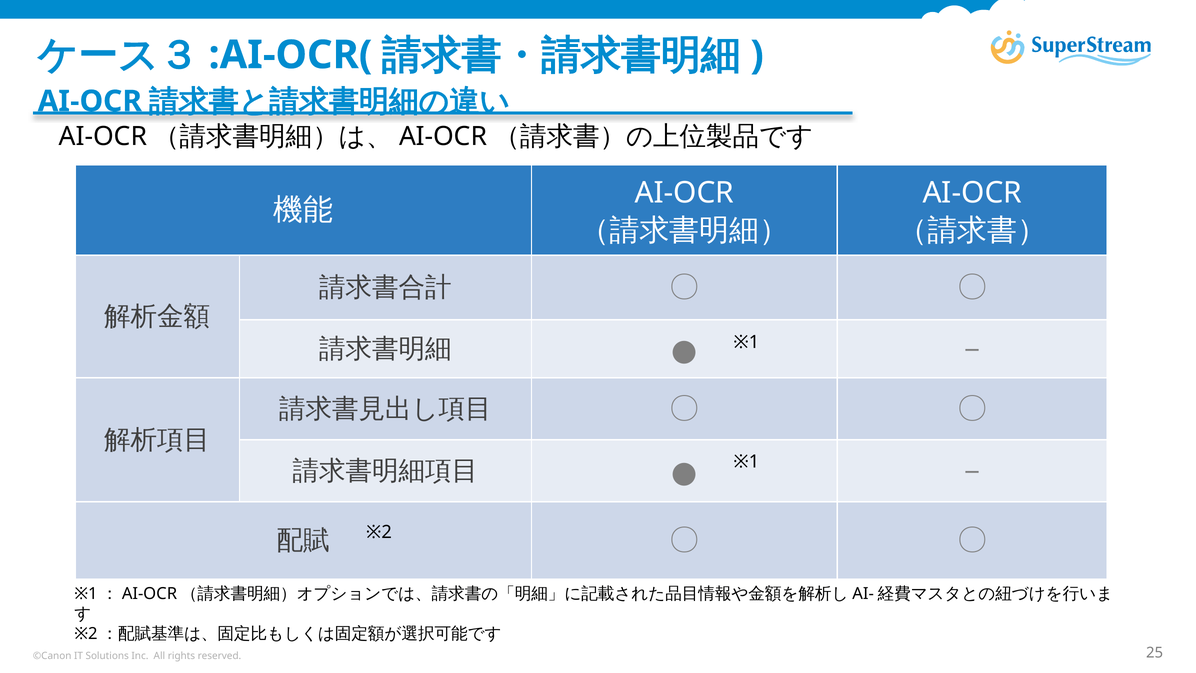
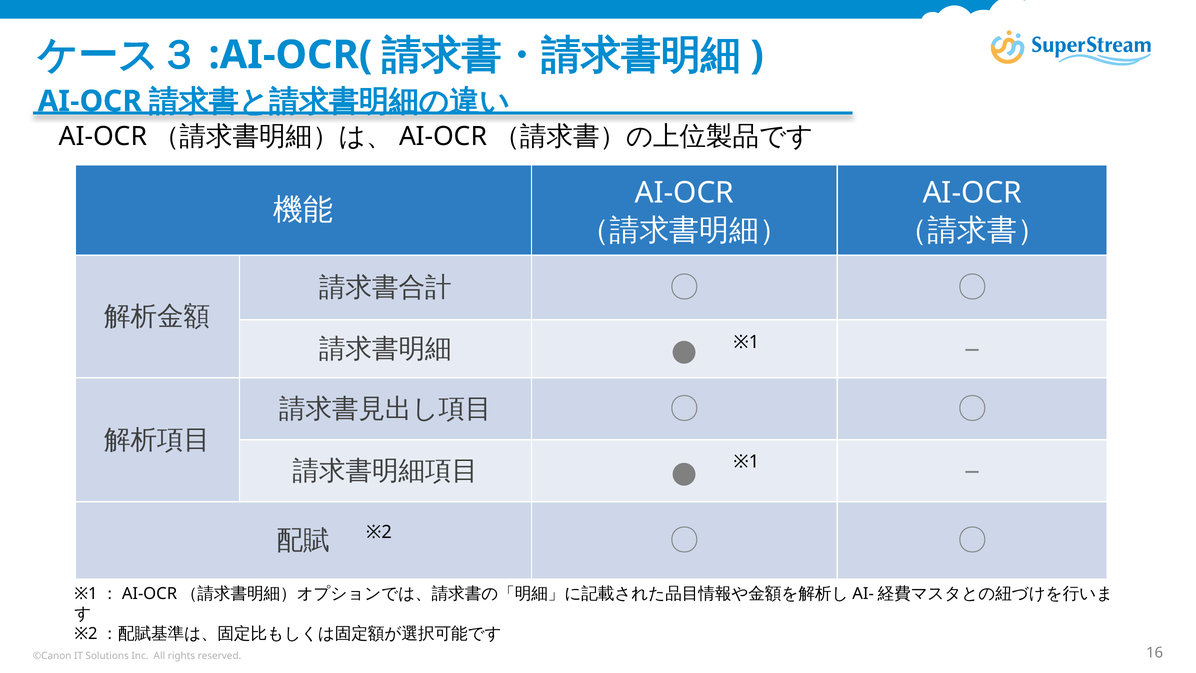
25: 25 -> 16
